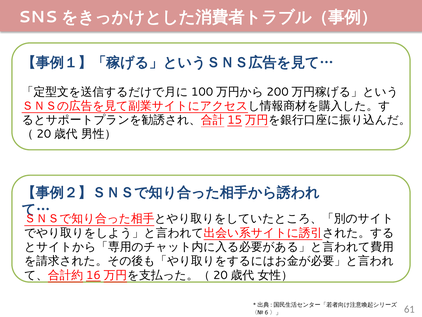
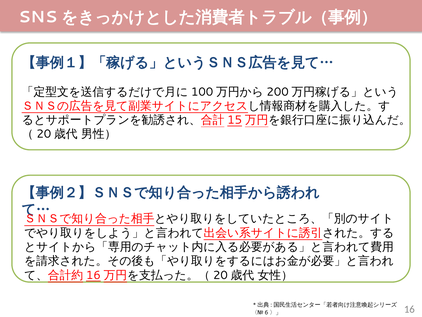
61: 61 -> 16
